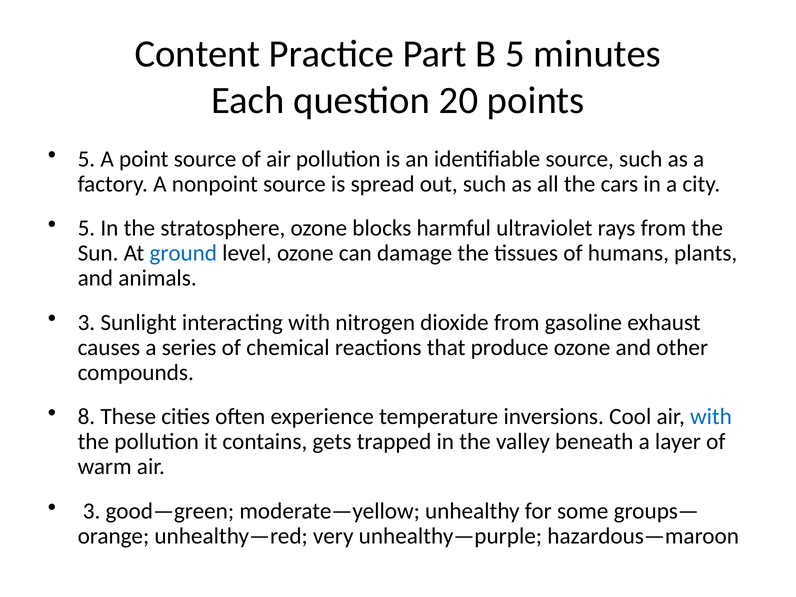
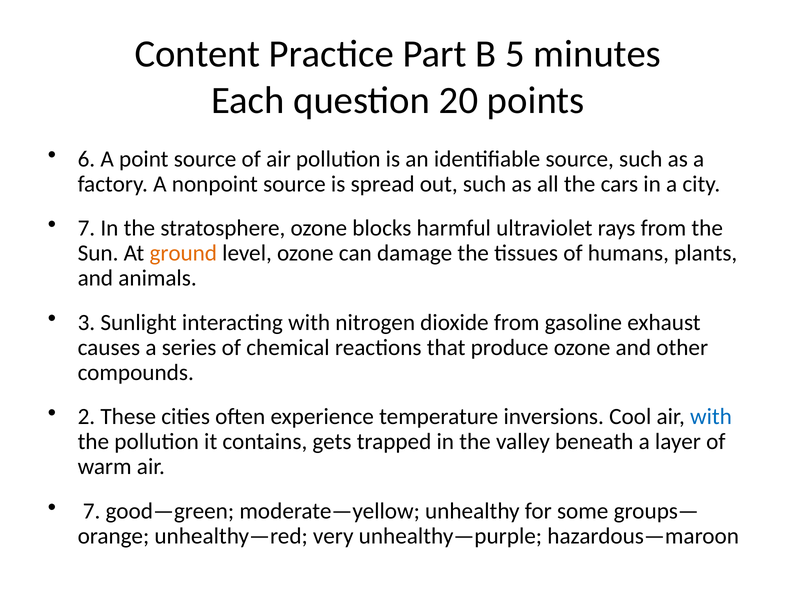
5 at (86, 159): 5 -> 6
5 at (86, 228): 5 -> 7
ground colour: blue -> orange
8: 8 -> 2
3 at (92, 511): 3 -> 7
